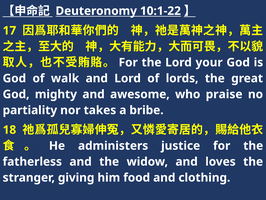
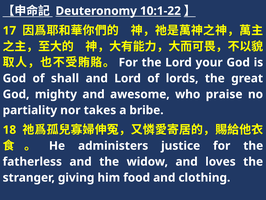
walk: walk -> shall
